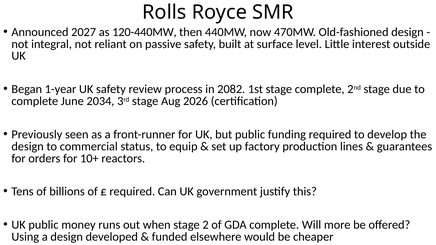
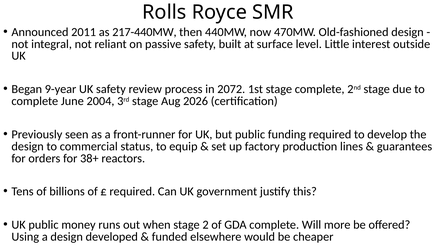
2027: 2027 -> 2011
120-440MW: 120-440MW -> 217-440MW
1-year: 1-year -> 9-year
2082: 2082 -> 2072
2034: 2034 -> 2004
10+: 10+ -> 38+
